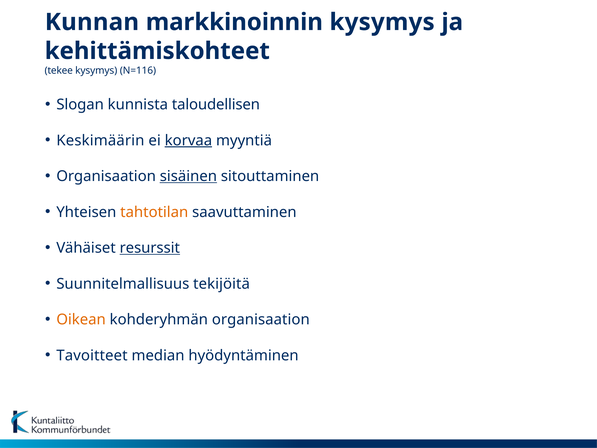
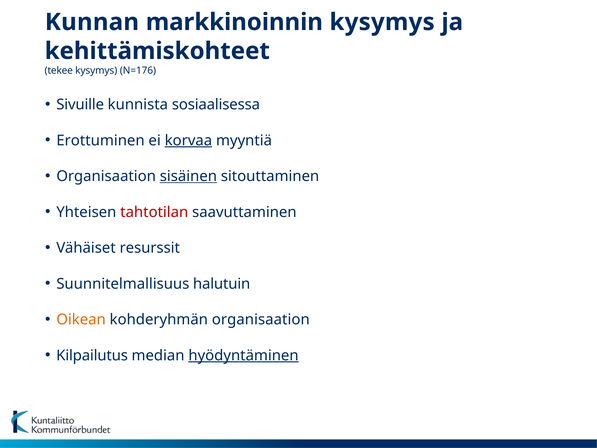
N=116: N=116 -> N=176
Slogan: Slogan -> Sivuille
taloudellisen: taloudellisen -> sosiaalisessa
Keskimäärin: Keskimäärin -> Erottuminen
tahtotilan colour: orange -> red
resurssit underline: present -> none
tekijöitä: tekijöitä -> halutuin
Tavoitteet: Tavoitteet -> Kilpailutus
hyödyntäminen underline: none -> present
